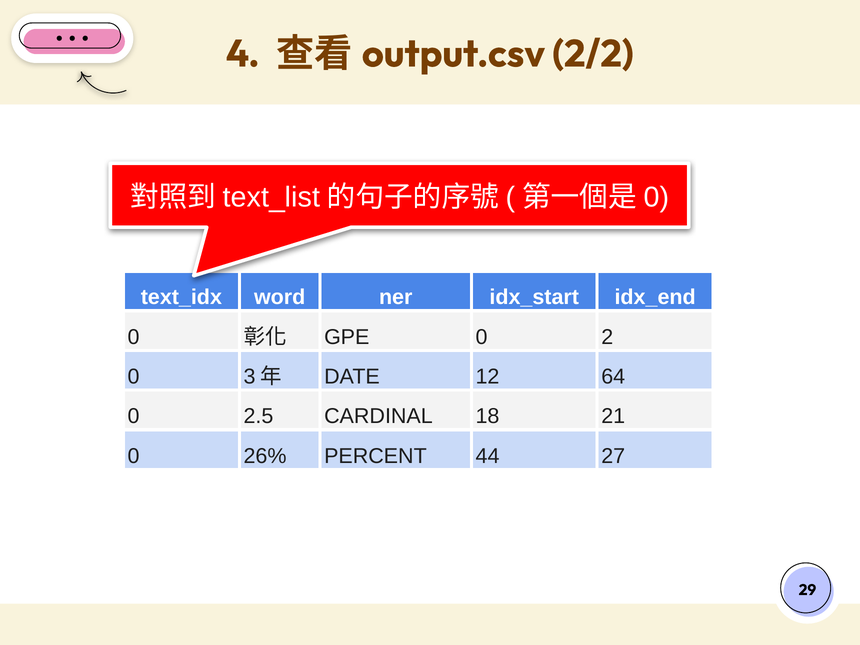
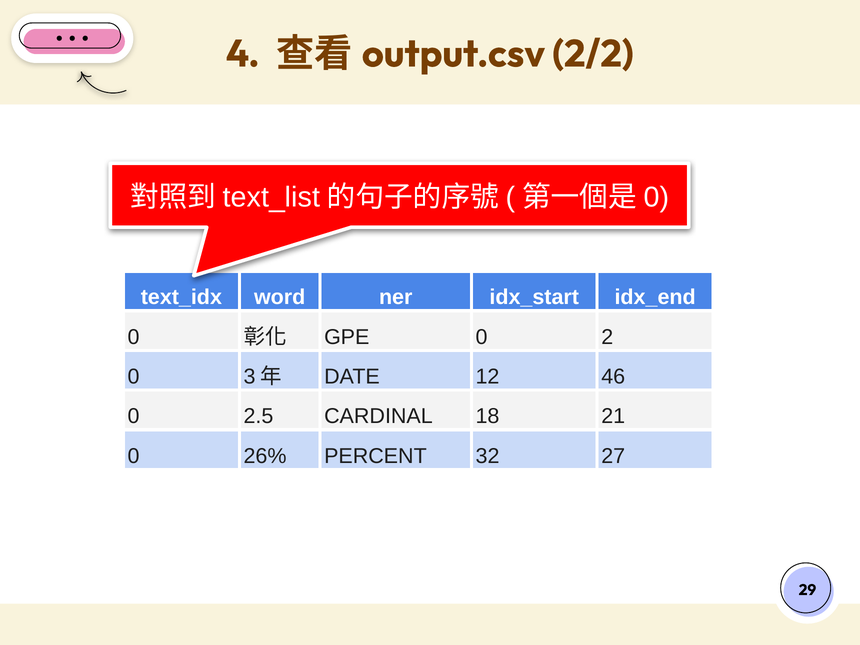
64: 64 -> 46
44: 44 -> 32
